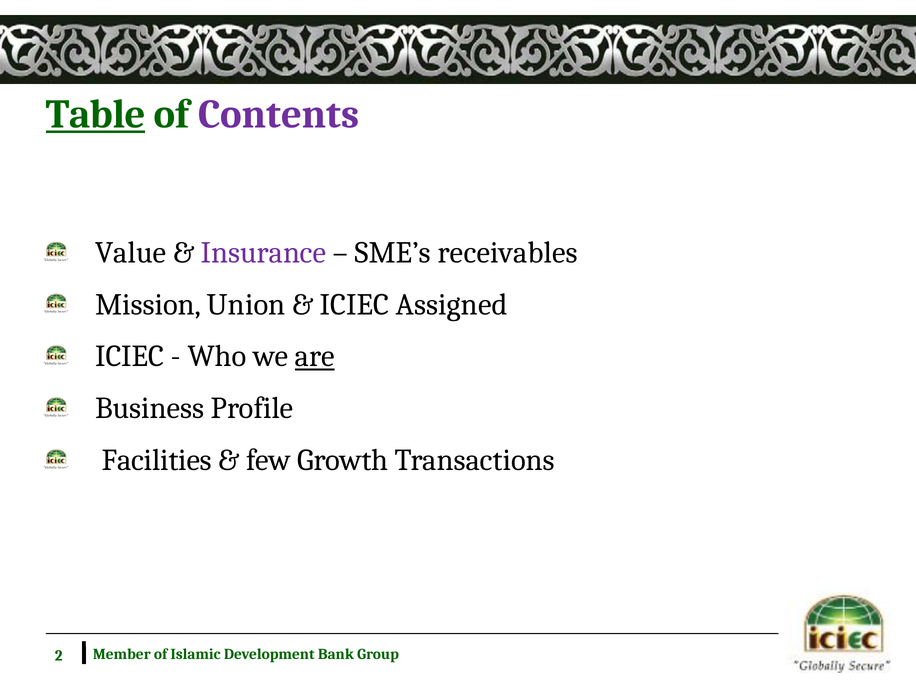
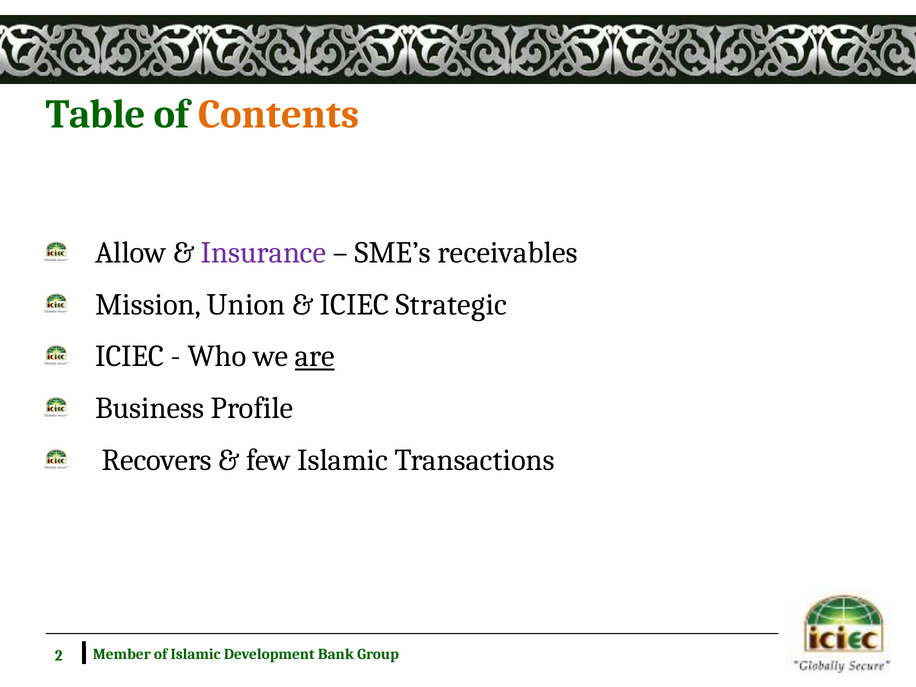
Table underline: present -> none
Contents colour: purple -> orange
Value: Value -> Allow
Assigned: Assigned -> Strategic
Facilities: Facilities -> Recovers
few Growth: Growth -> Islamic
